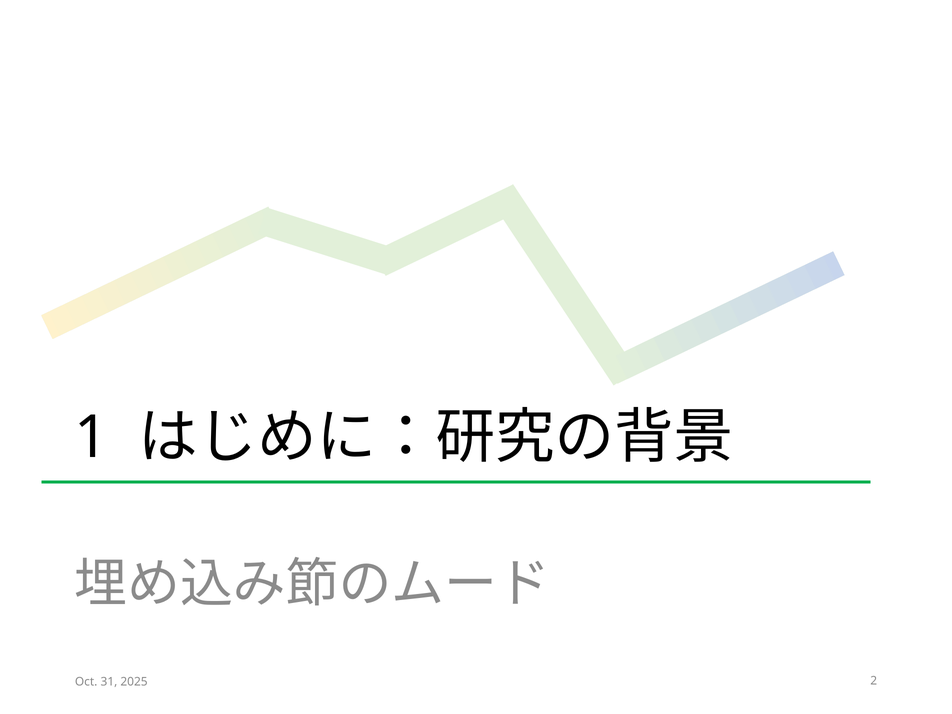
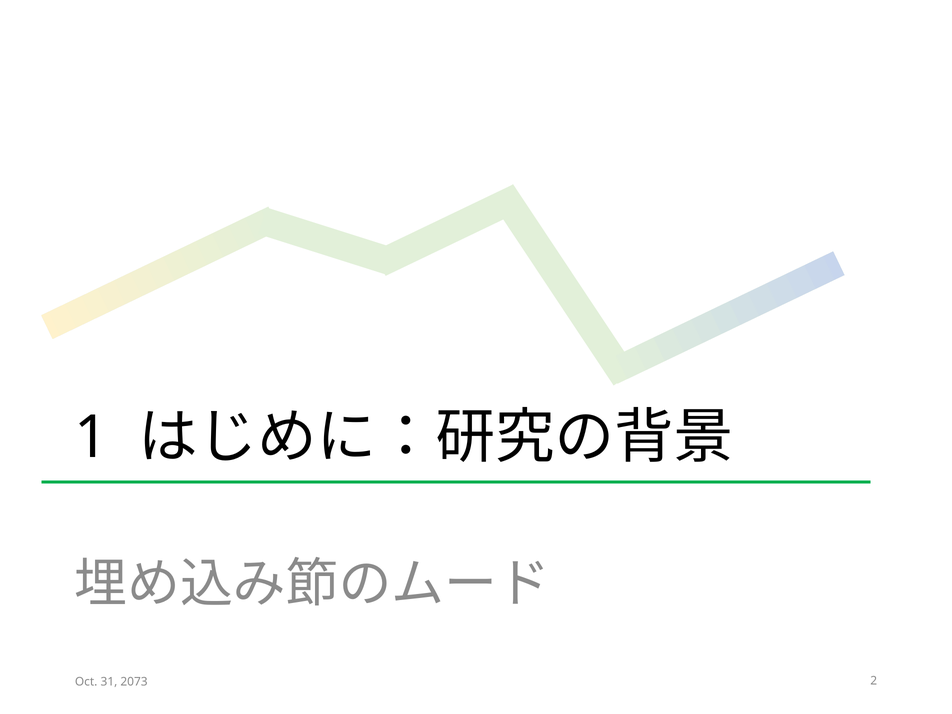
2025: 2025 -> 2073
